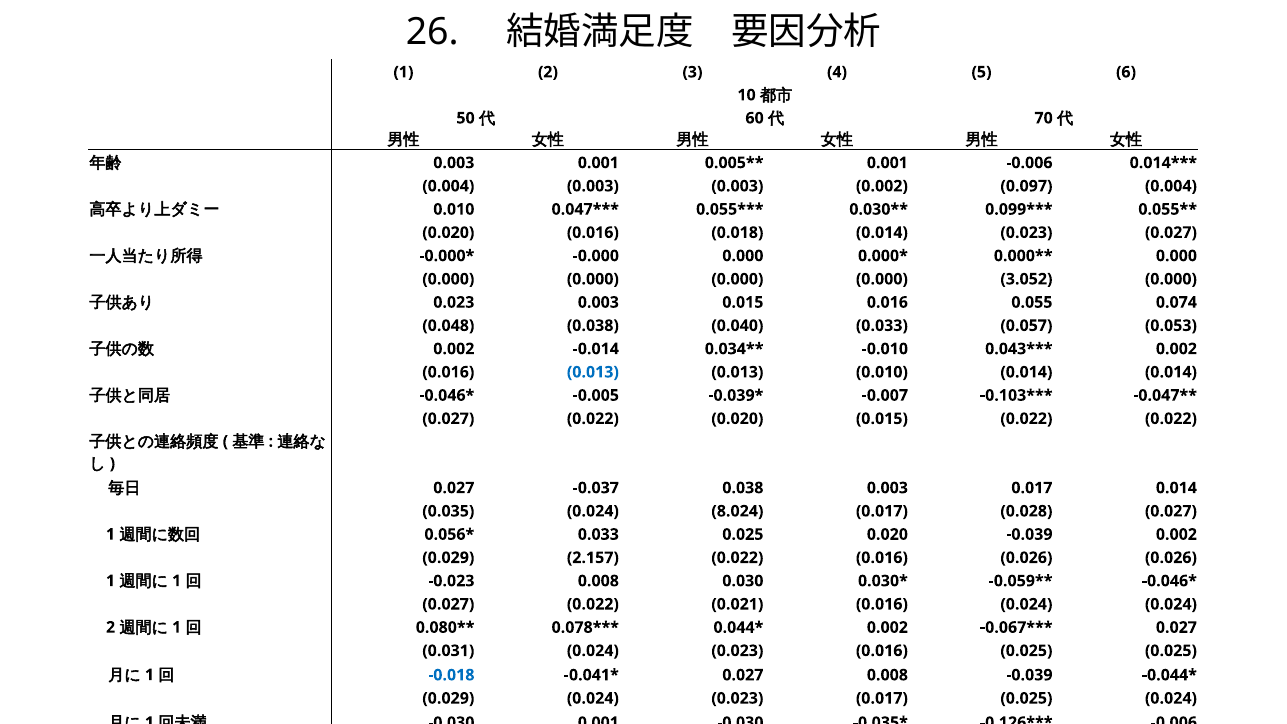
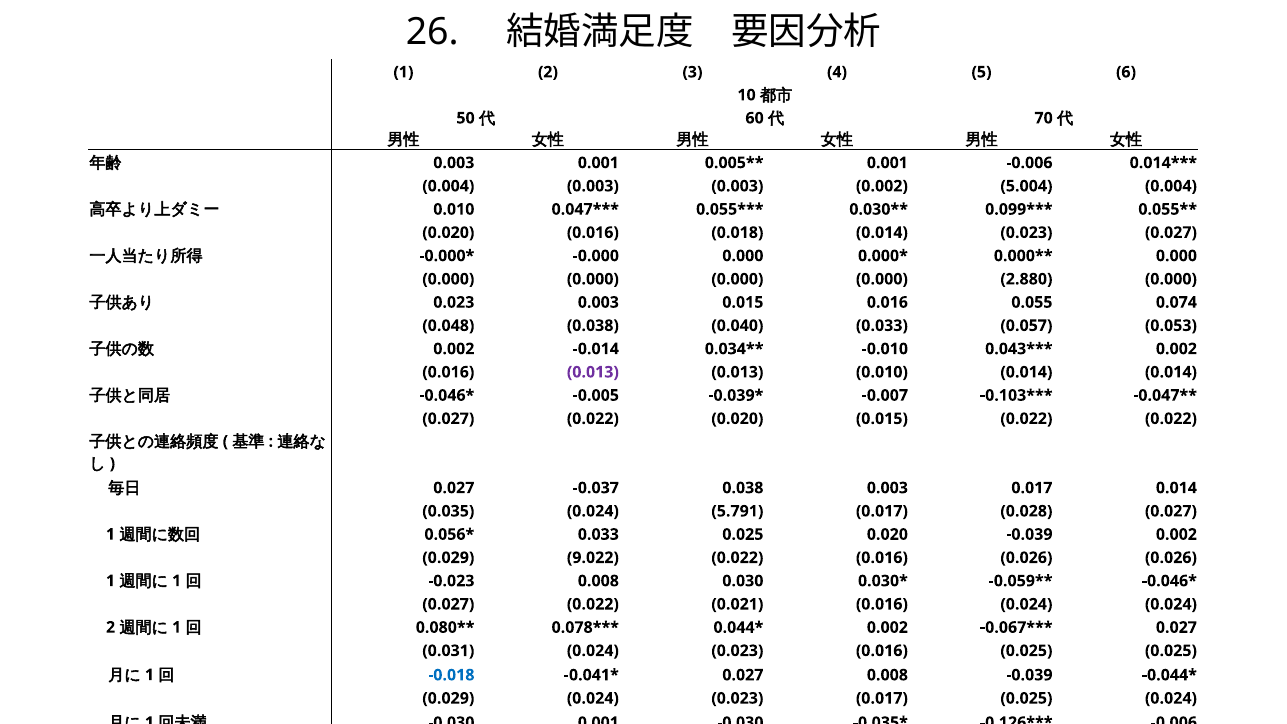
0.097: 0.097 -> 5.004
3.052: 3.052 -> 2.880
0.013 at (593, 372) colour: blue -> purple
8.024: 8.024 -> 5.791
2.157: 2.157 -> 9.022
